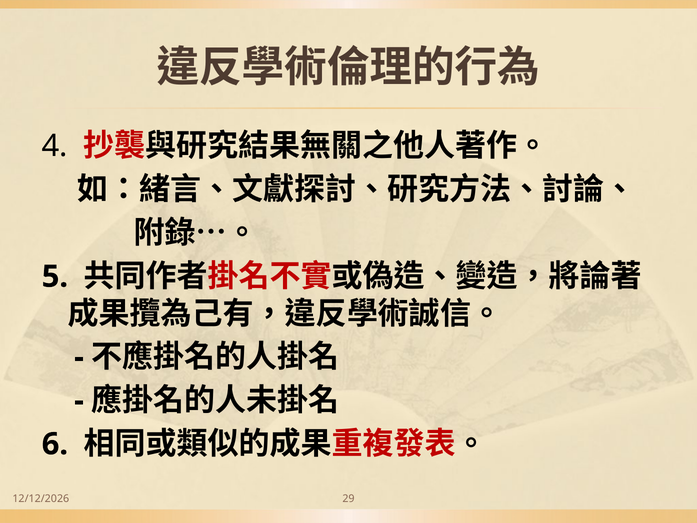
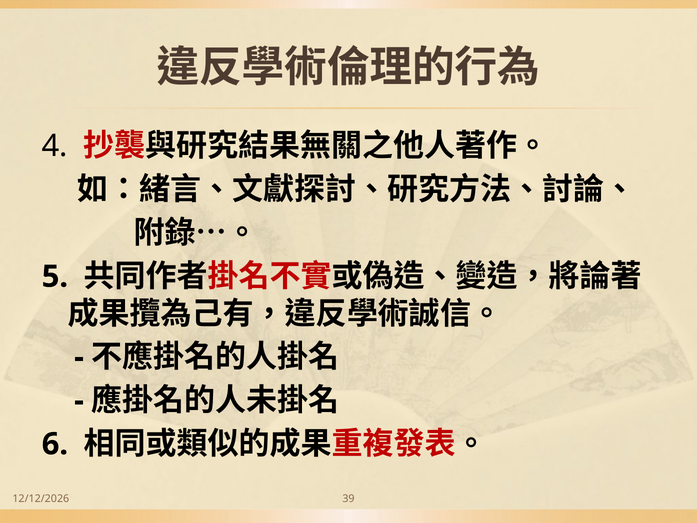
29: 29 -> 39
